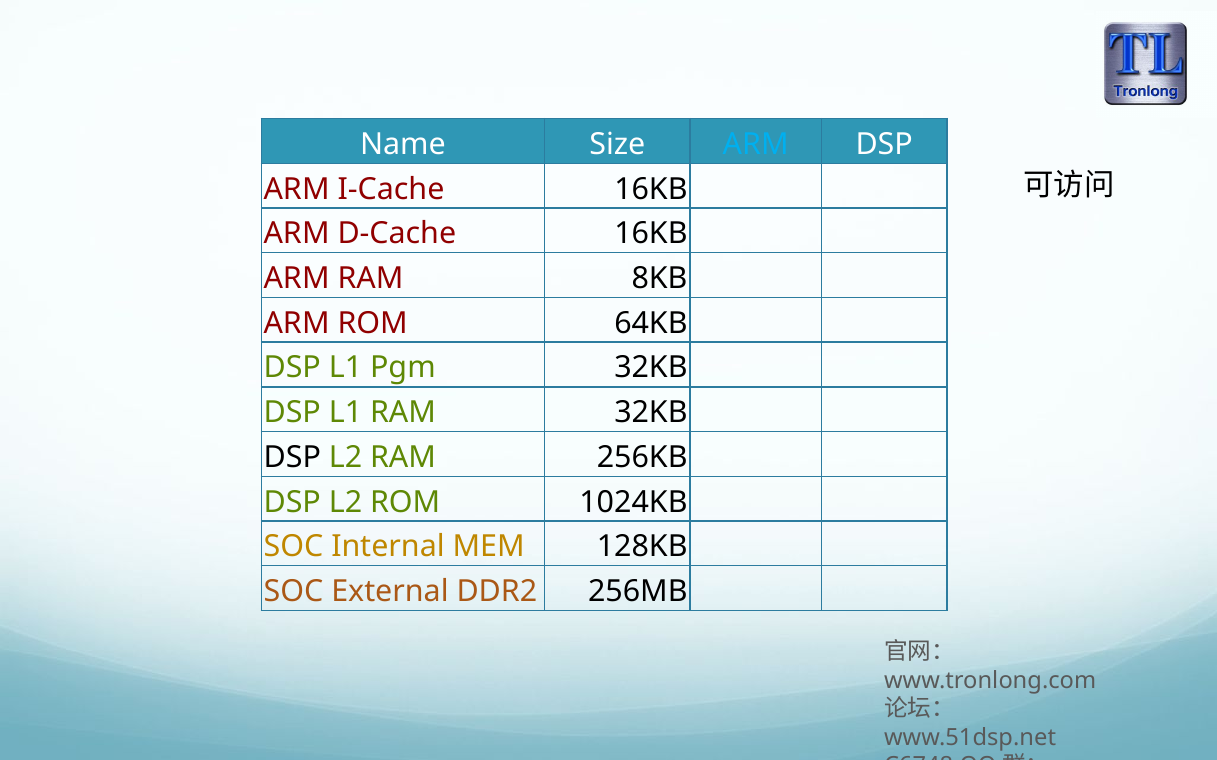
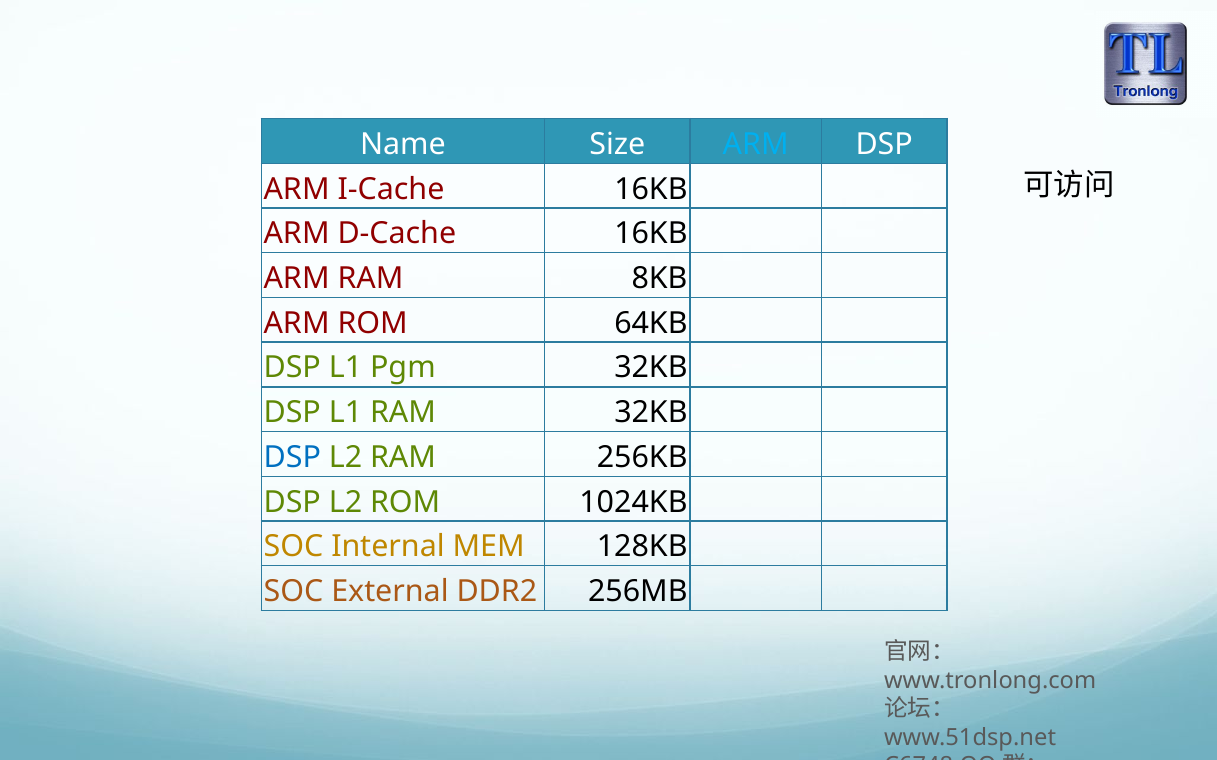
DSP at (292, 458) colour: black -> blue
